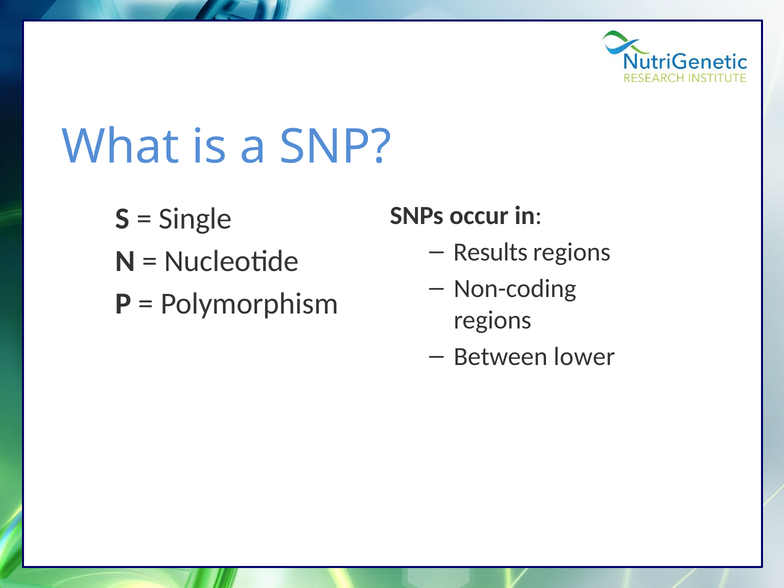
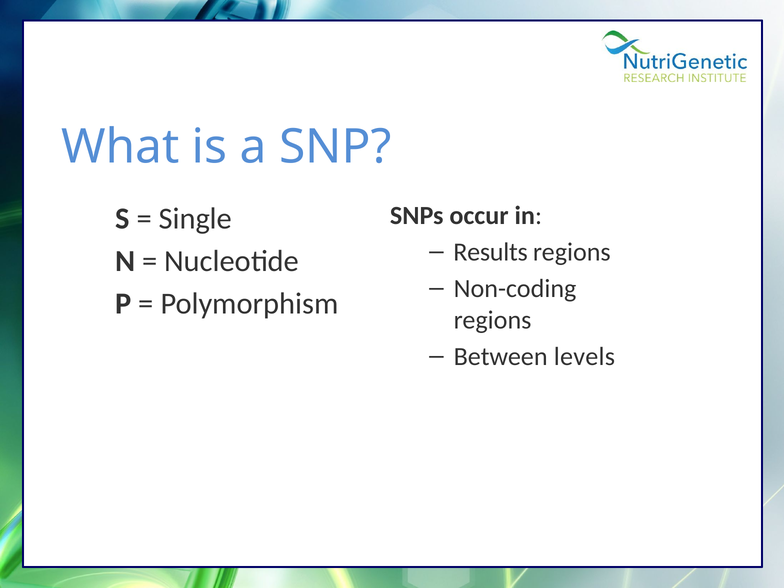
lower: lower -> levels
